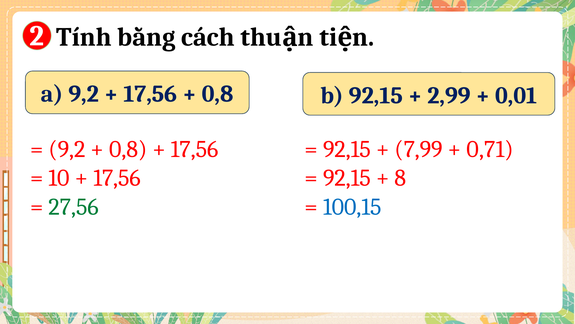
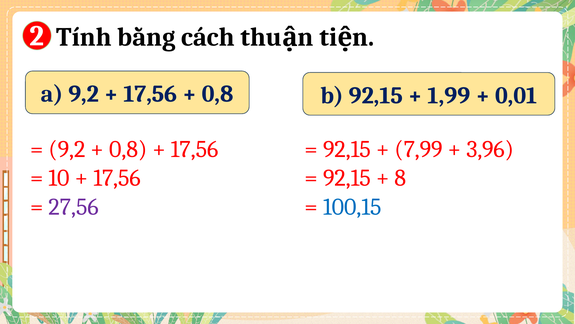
2,99: 2,99 -> 1,99
0,71: 0,71 -> 3,96
27,56 colour: green -> purple
